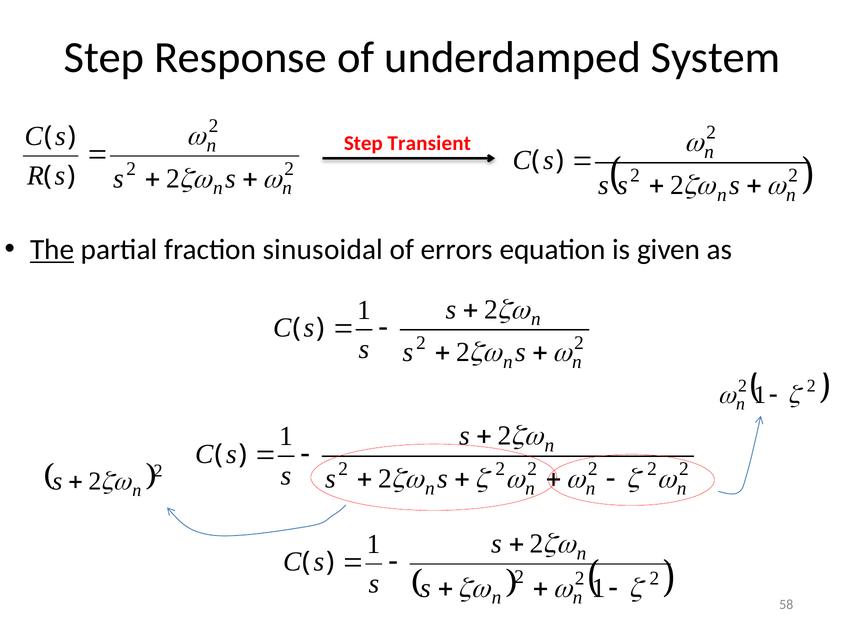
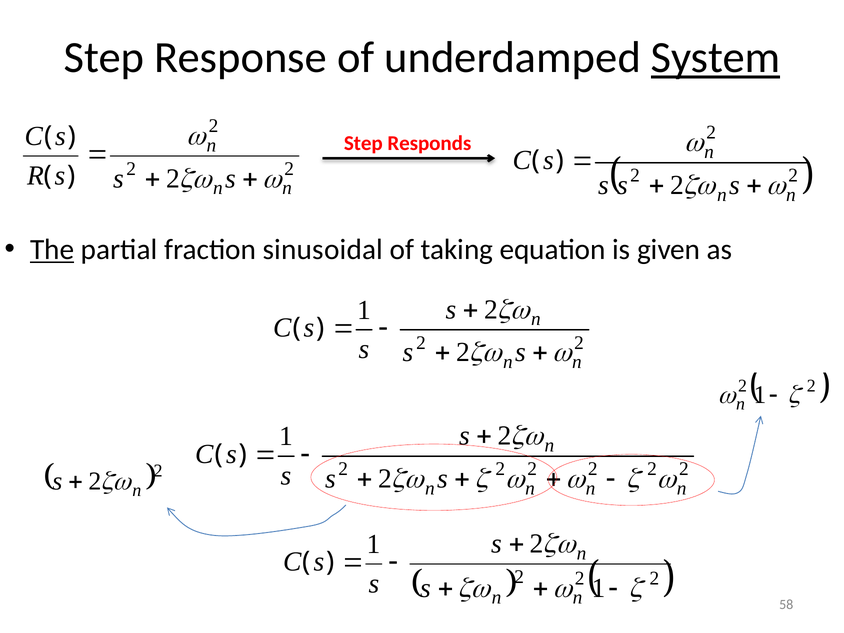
System underline: none -> present
Transient: Transient -> Responds
errors: errors -> taking
